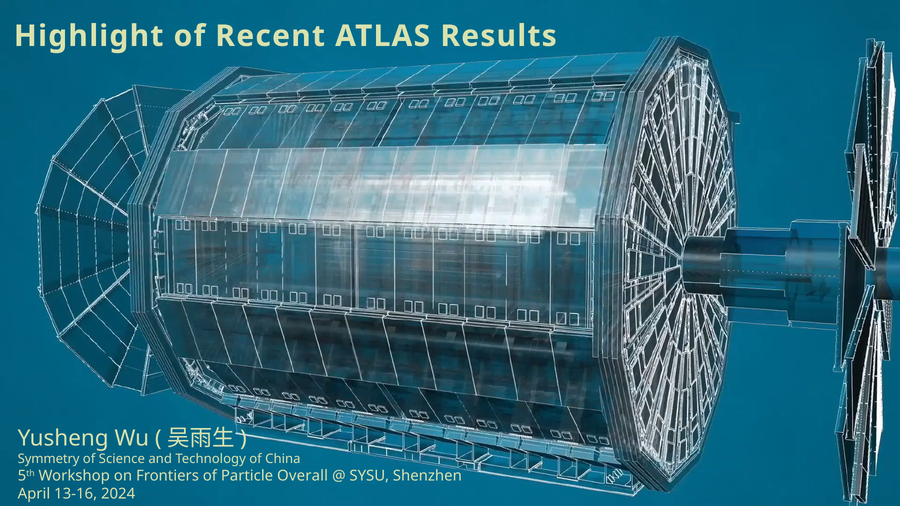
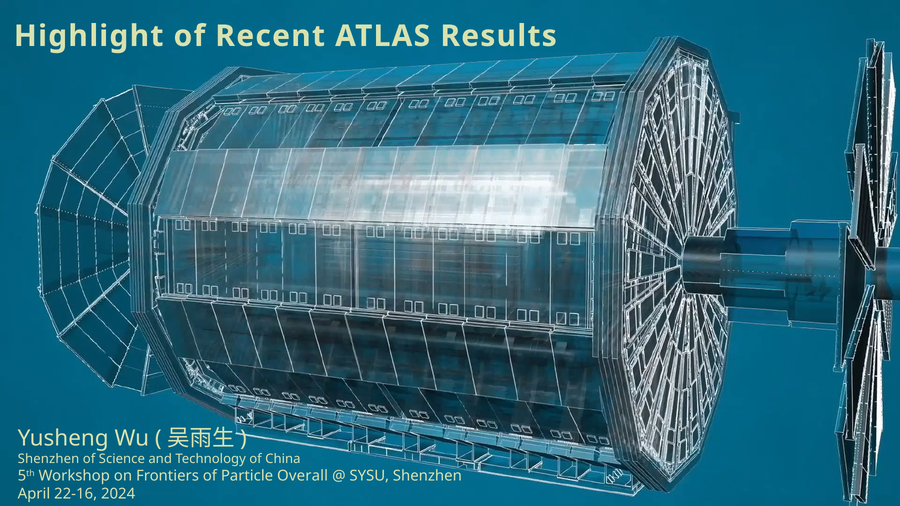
Symmetry at (49, 459): Symmetry -> Shenzhen
13-16: 13-16 -> 22-16
